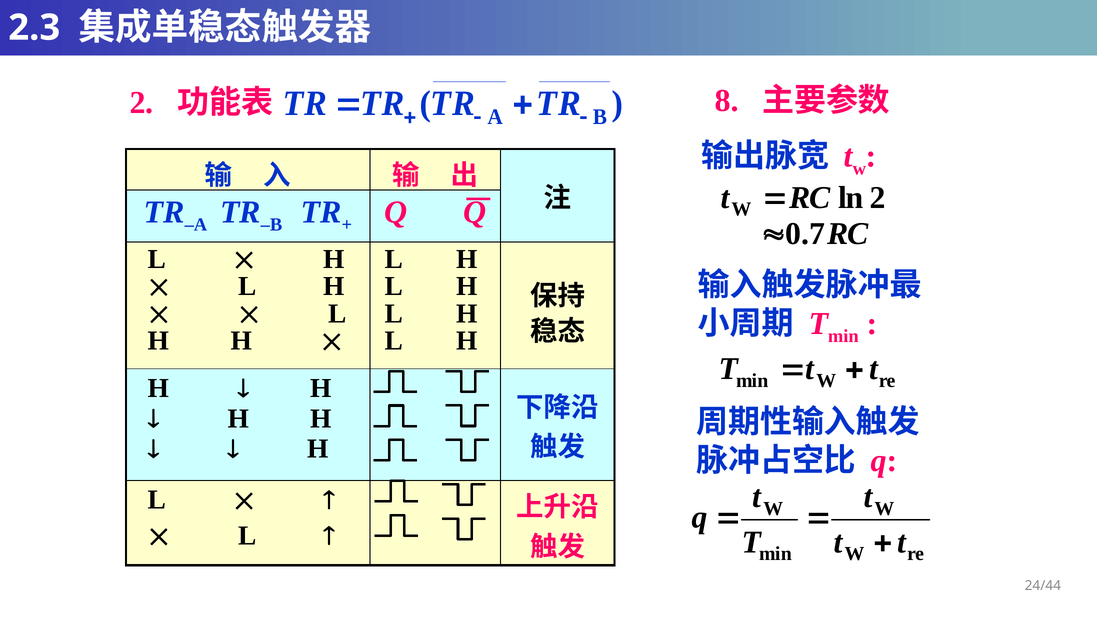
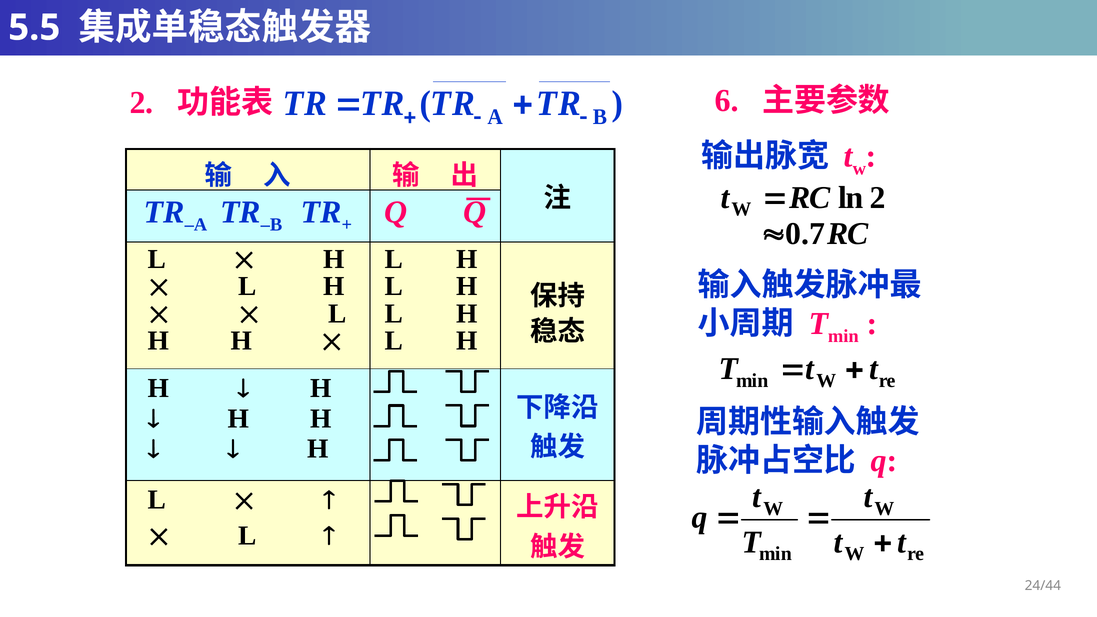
2.3: 2.3 -> 5.5
8: 8 -> 6
